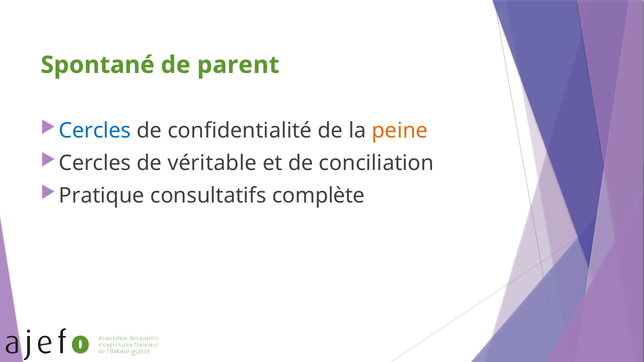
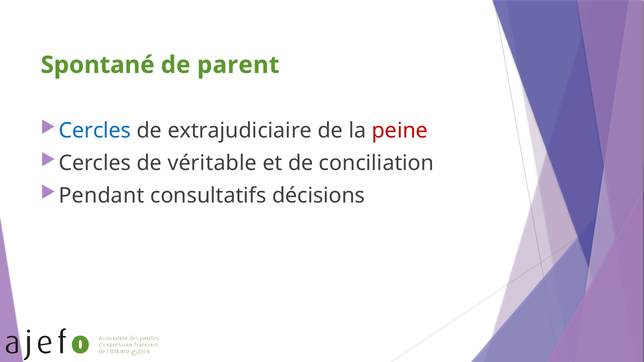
confidentialité: confidentialité -> extrajudiciaire
peine colour: orange -> red
Pratique: Pratique -> Pendant
complète: complète -> décisions
